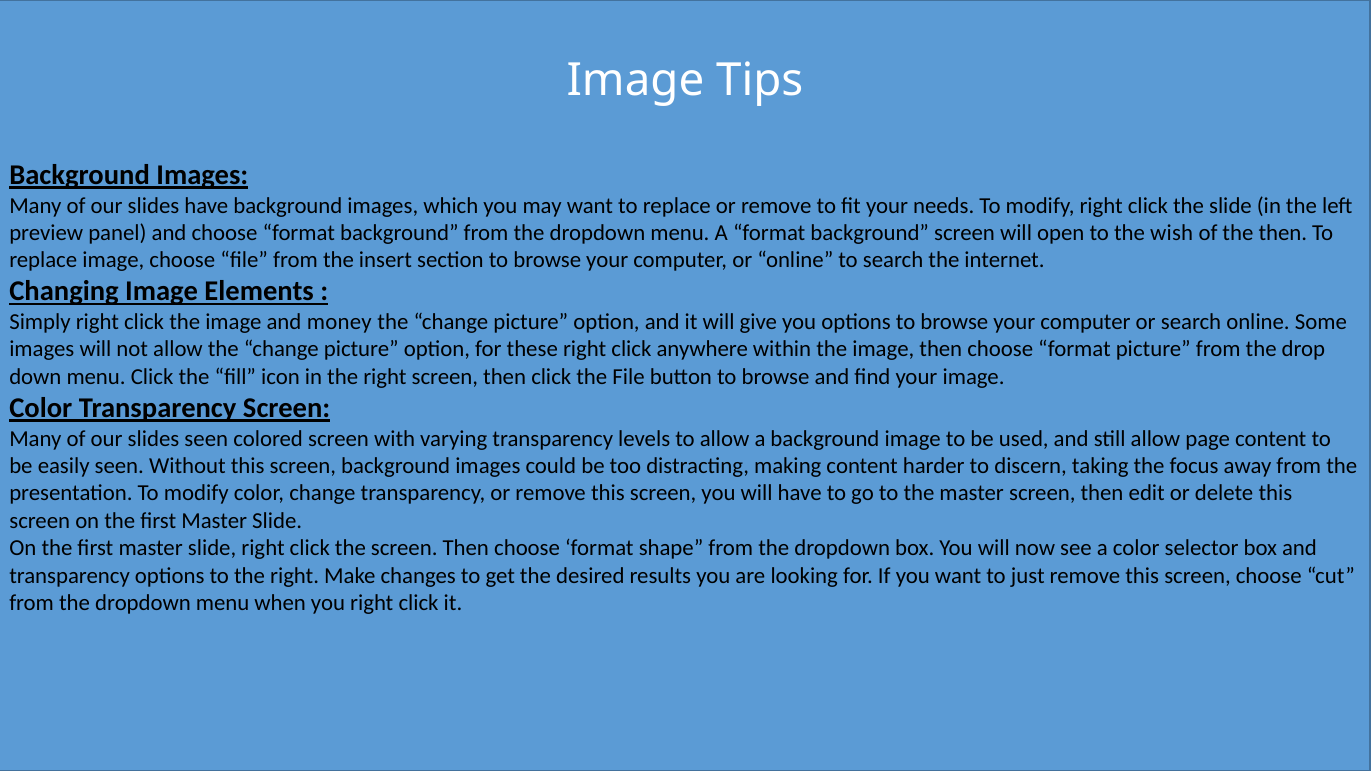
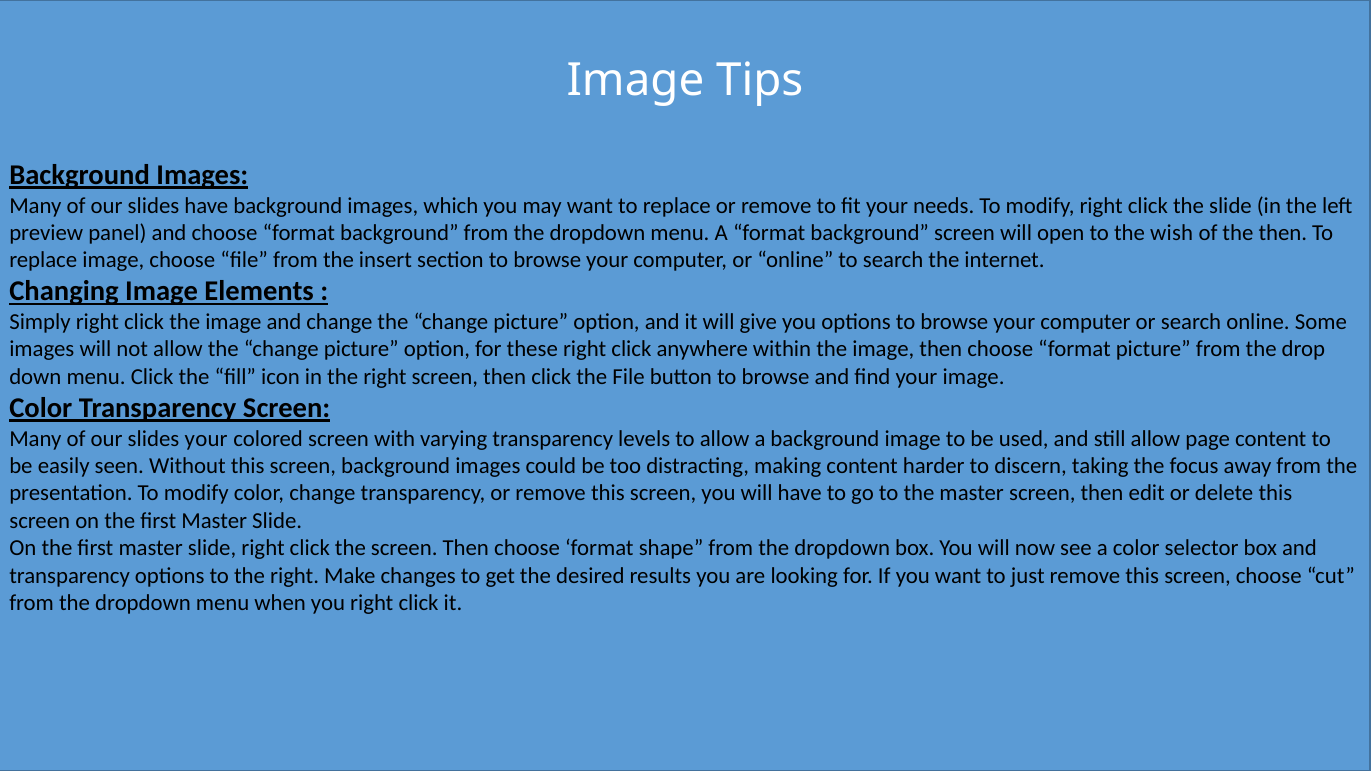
and money: money -> change
slides seen: seen -> your
